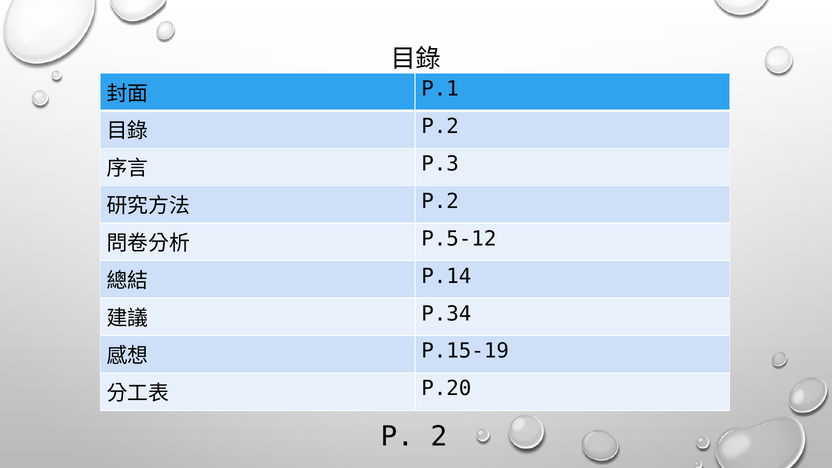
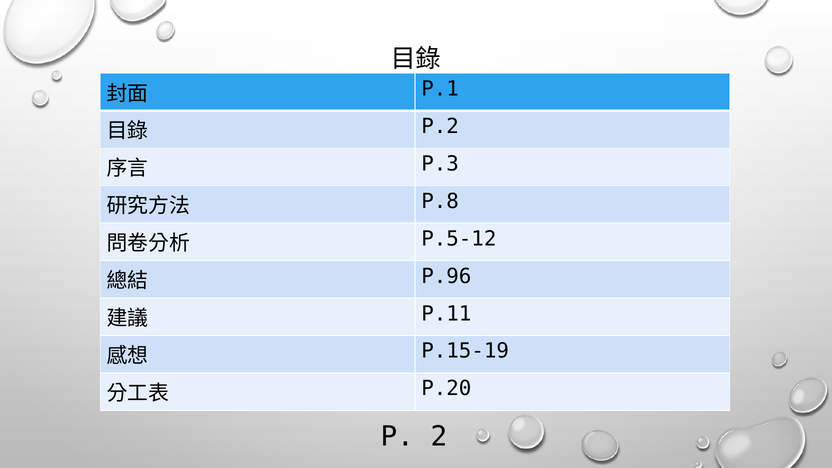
P.2 at (440, 201): P.2 -> P.8
P.14: P.14 -> P.96
P.34: P.34 -> P.11
